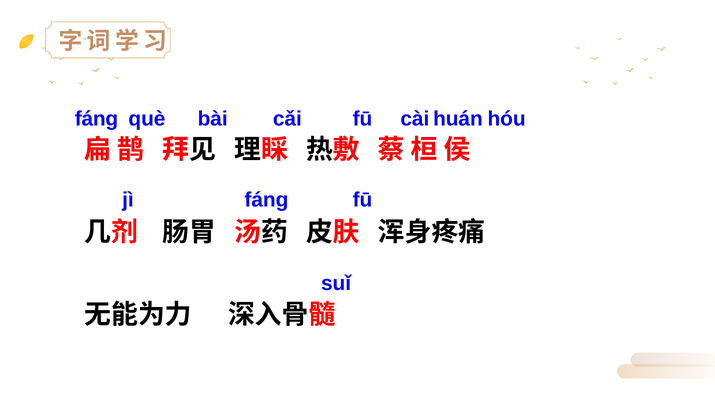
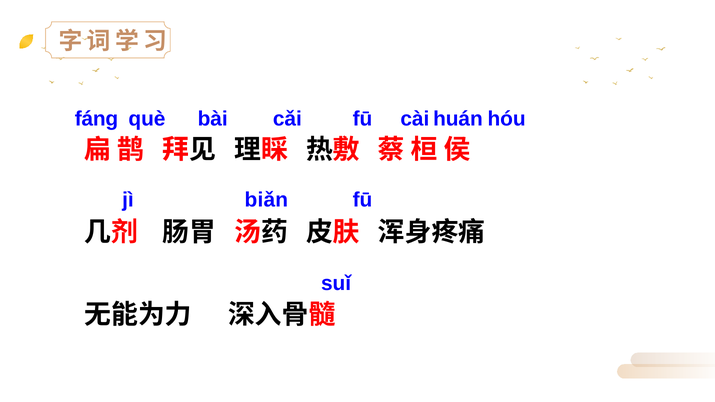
fáng at (266, 200): fáng -> biǎn
